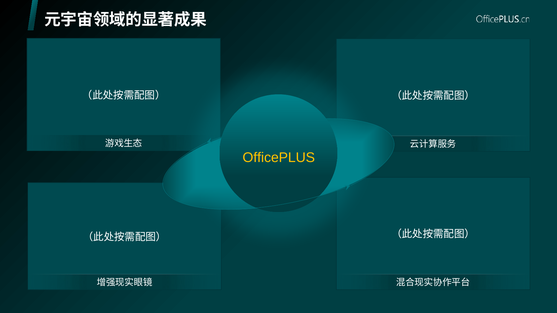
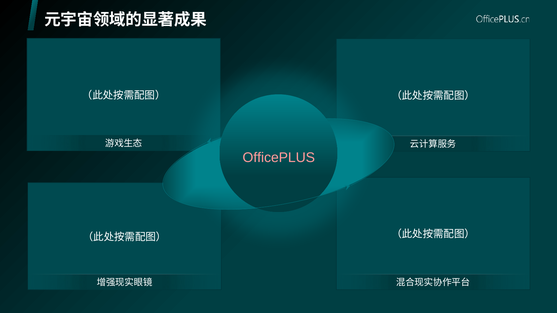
OfficePLUS colour: yellow -> pink
